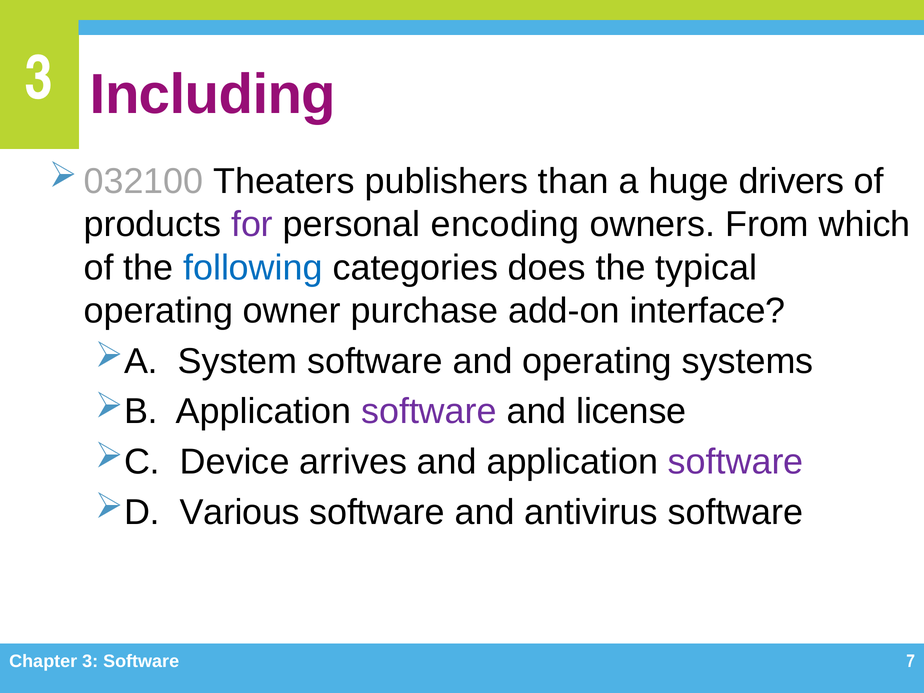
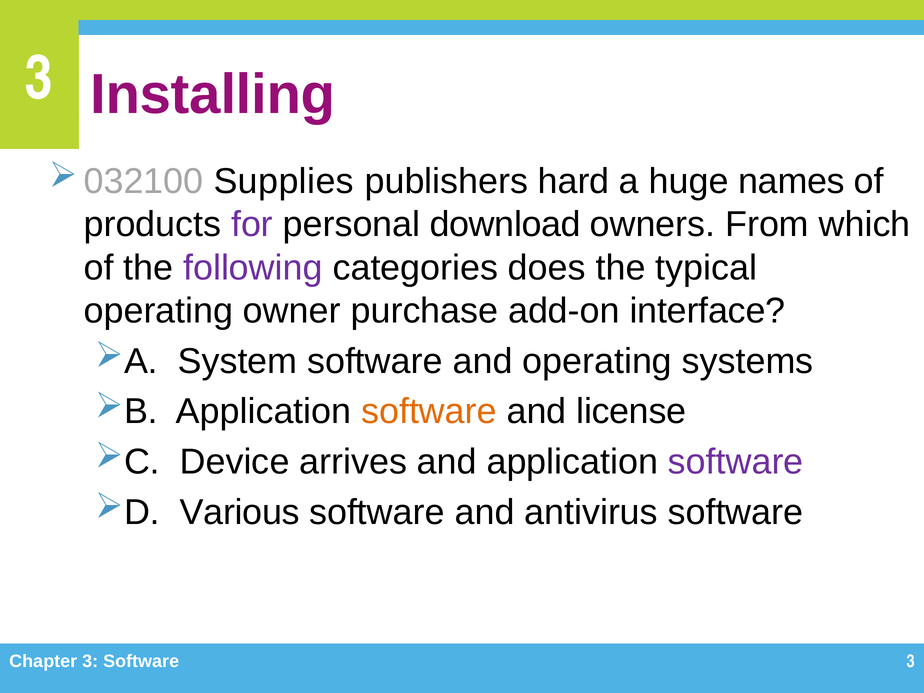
Including: Including -> Installing
Theaters: Theaters -> Supplies
than: than -> hard
drivers: drivers -> names
encoding: encoding -> download
following colour: blue -> purple
software at (429, 412) colour: purple -> orange
Software 7: 7 -> 3
